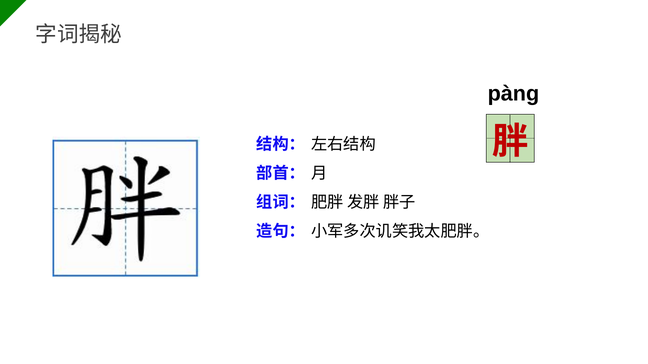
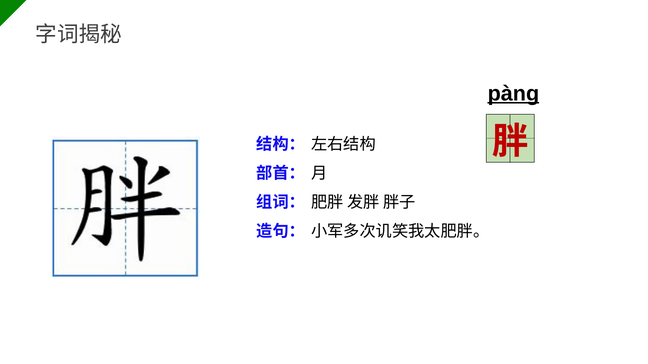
pàng underline: none -> present
